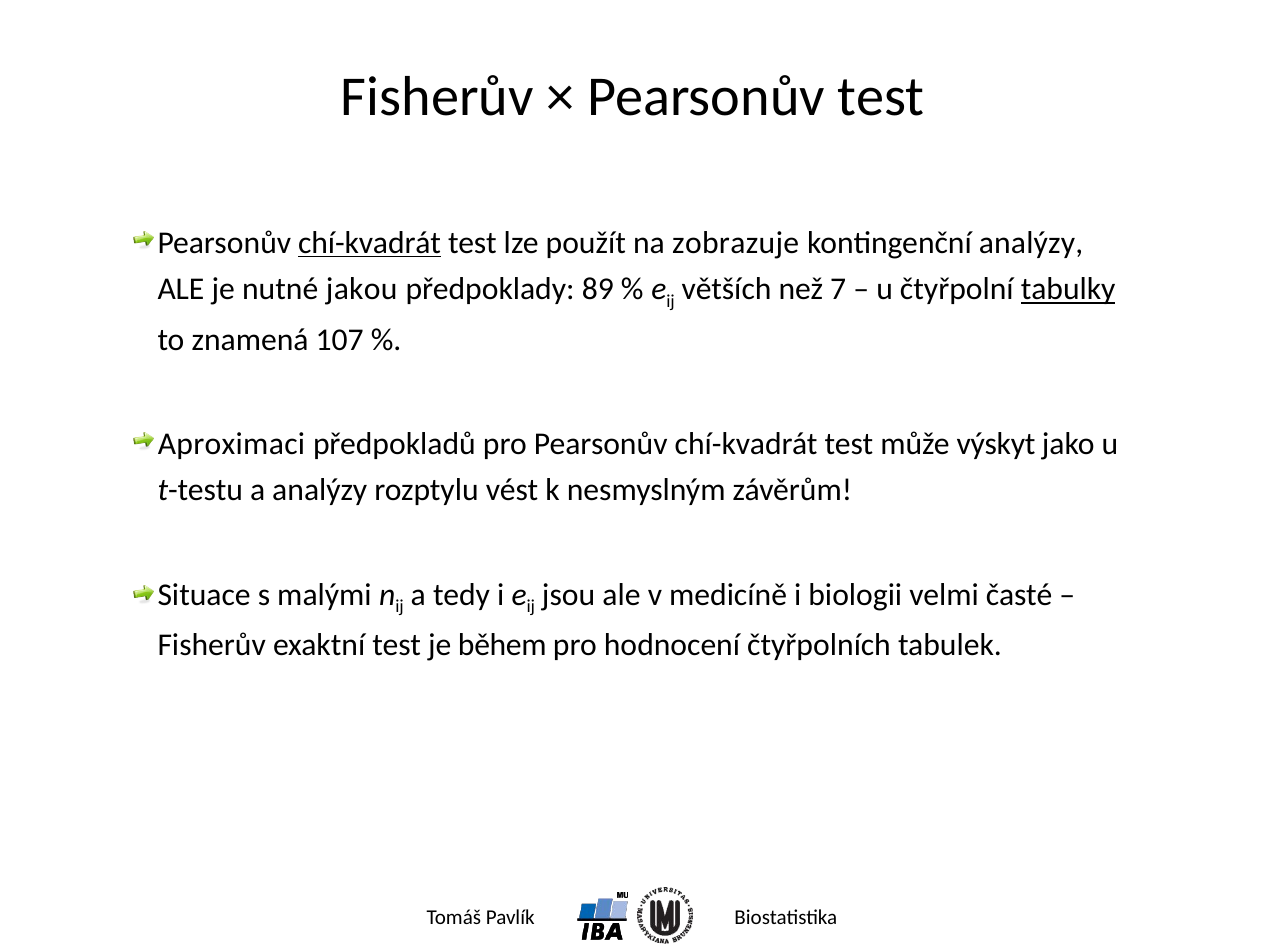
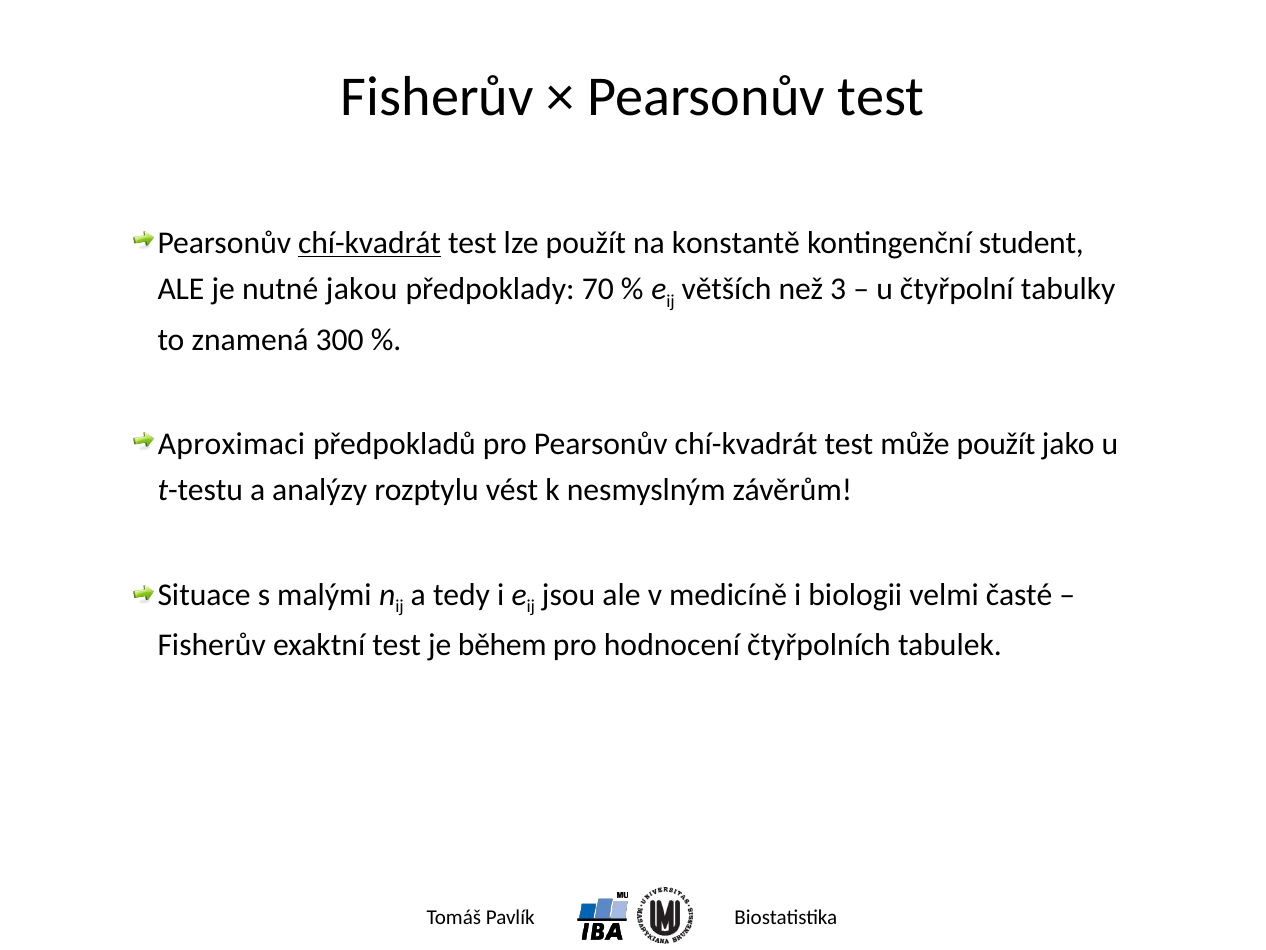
zobrazuje: zobrazuje -> konstantě
kontingenční analýzy: analýzy -> student
89: 89 -> 70
7: 7 -> 3
tabulky underline: present -> none
107: 107 -> 300
může výskyt: výskyt -> použít
